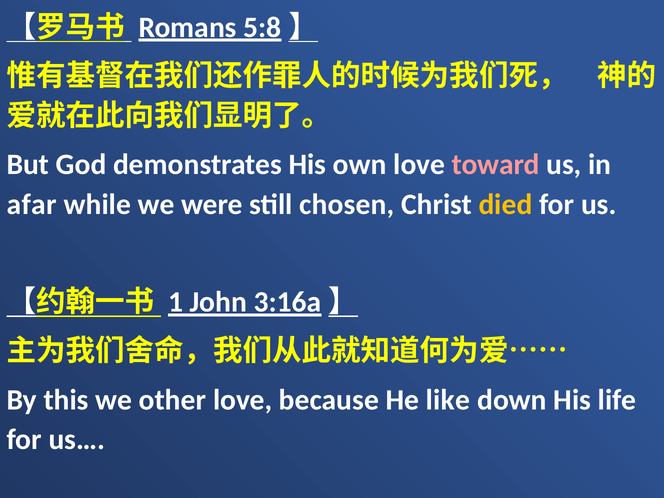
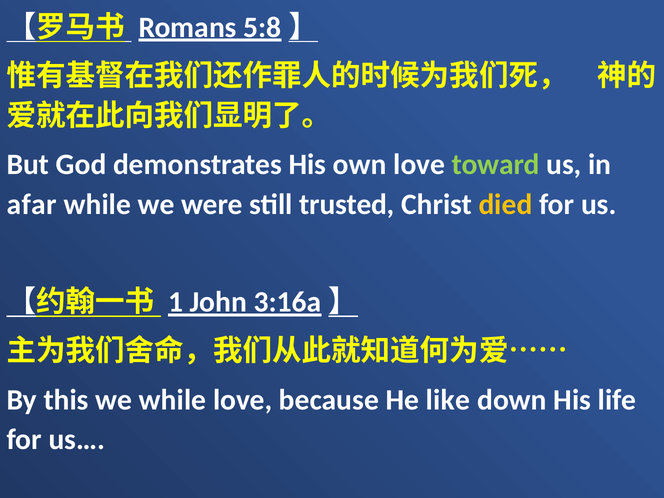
toward colour: pink -> light green
chosen: chosen -> trusted
we other: other -> while
